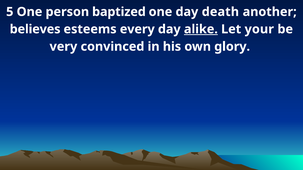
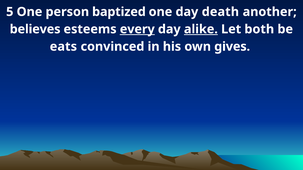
every underline: none -> present
your: your -> both
very: very -> eats
glory: glory -> gives
